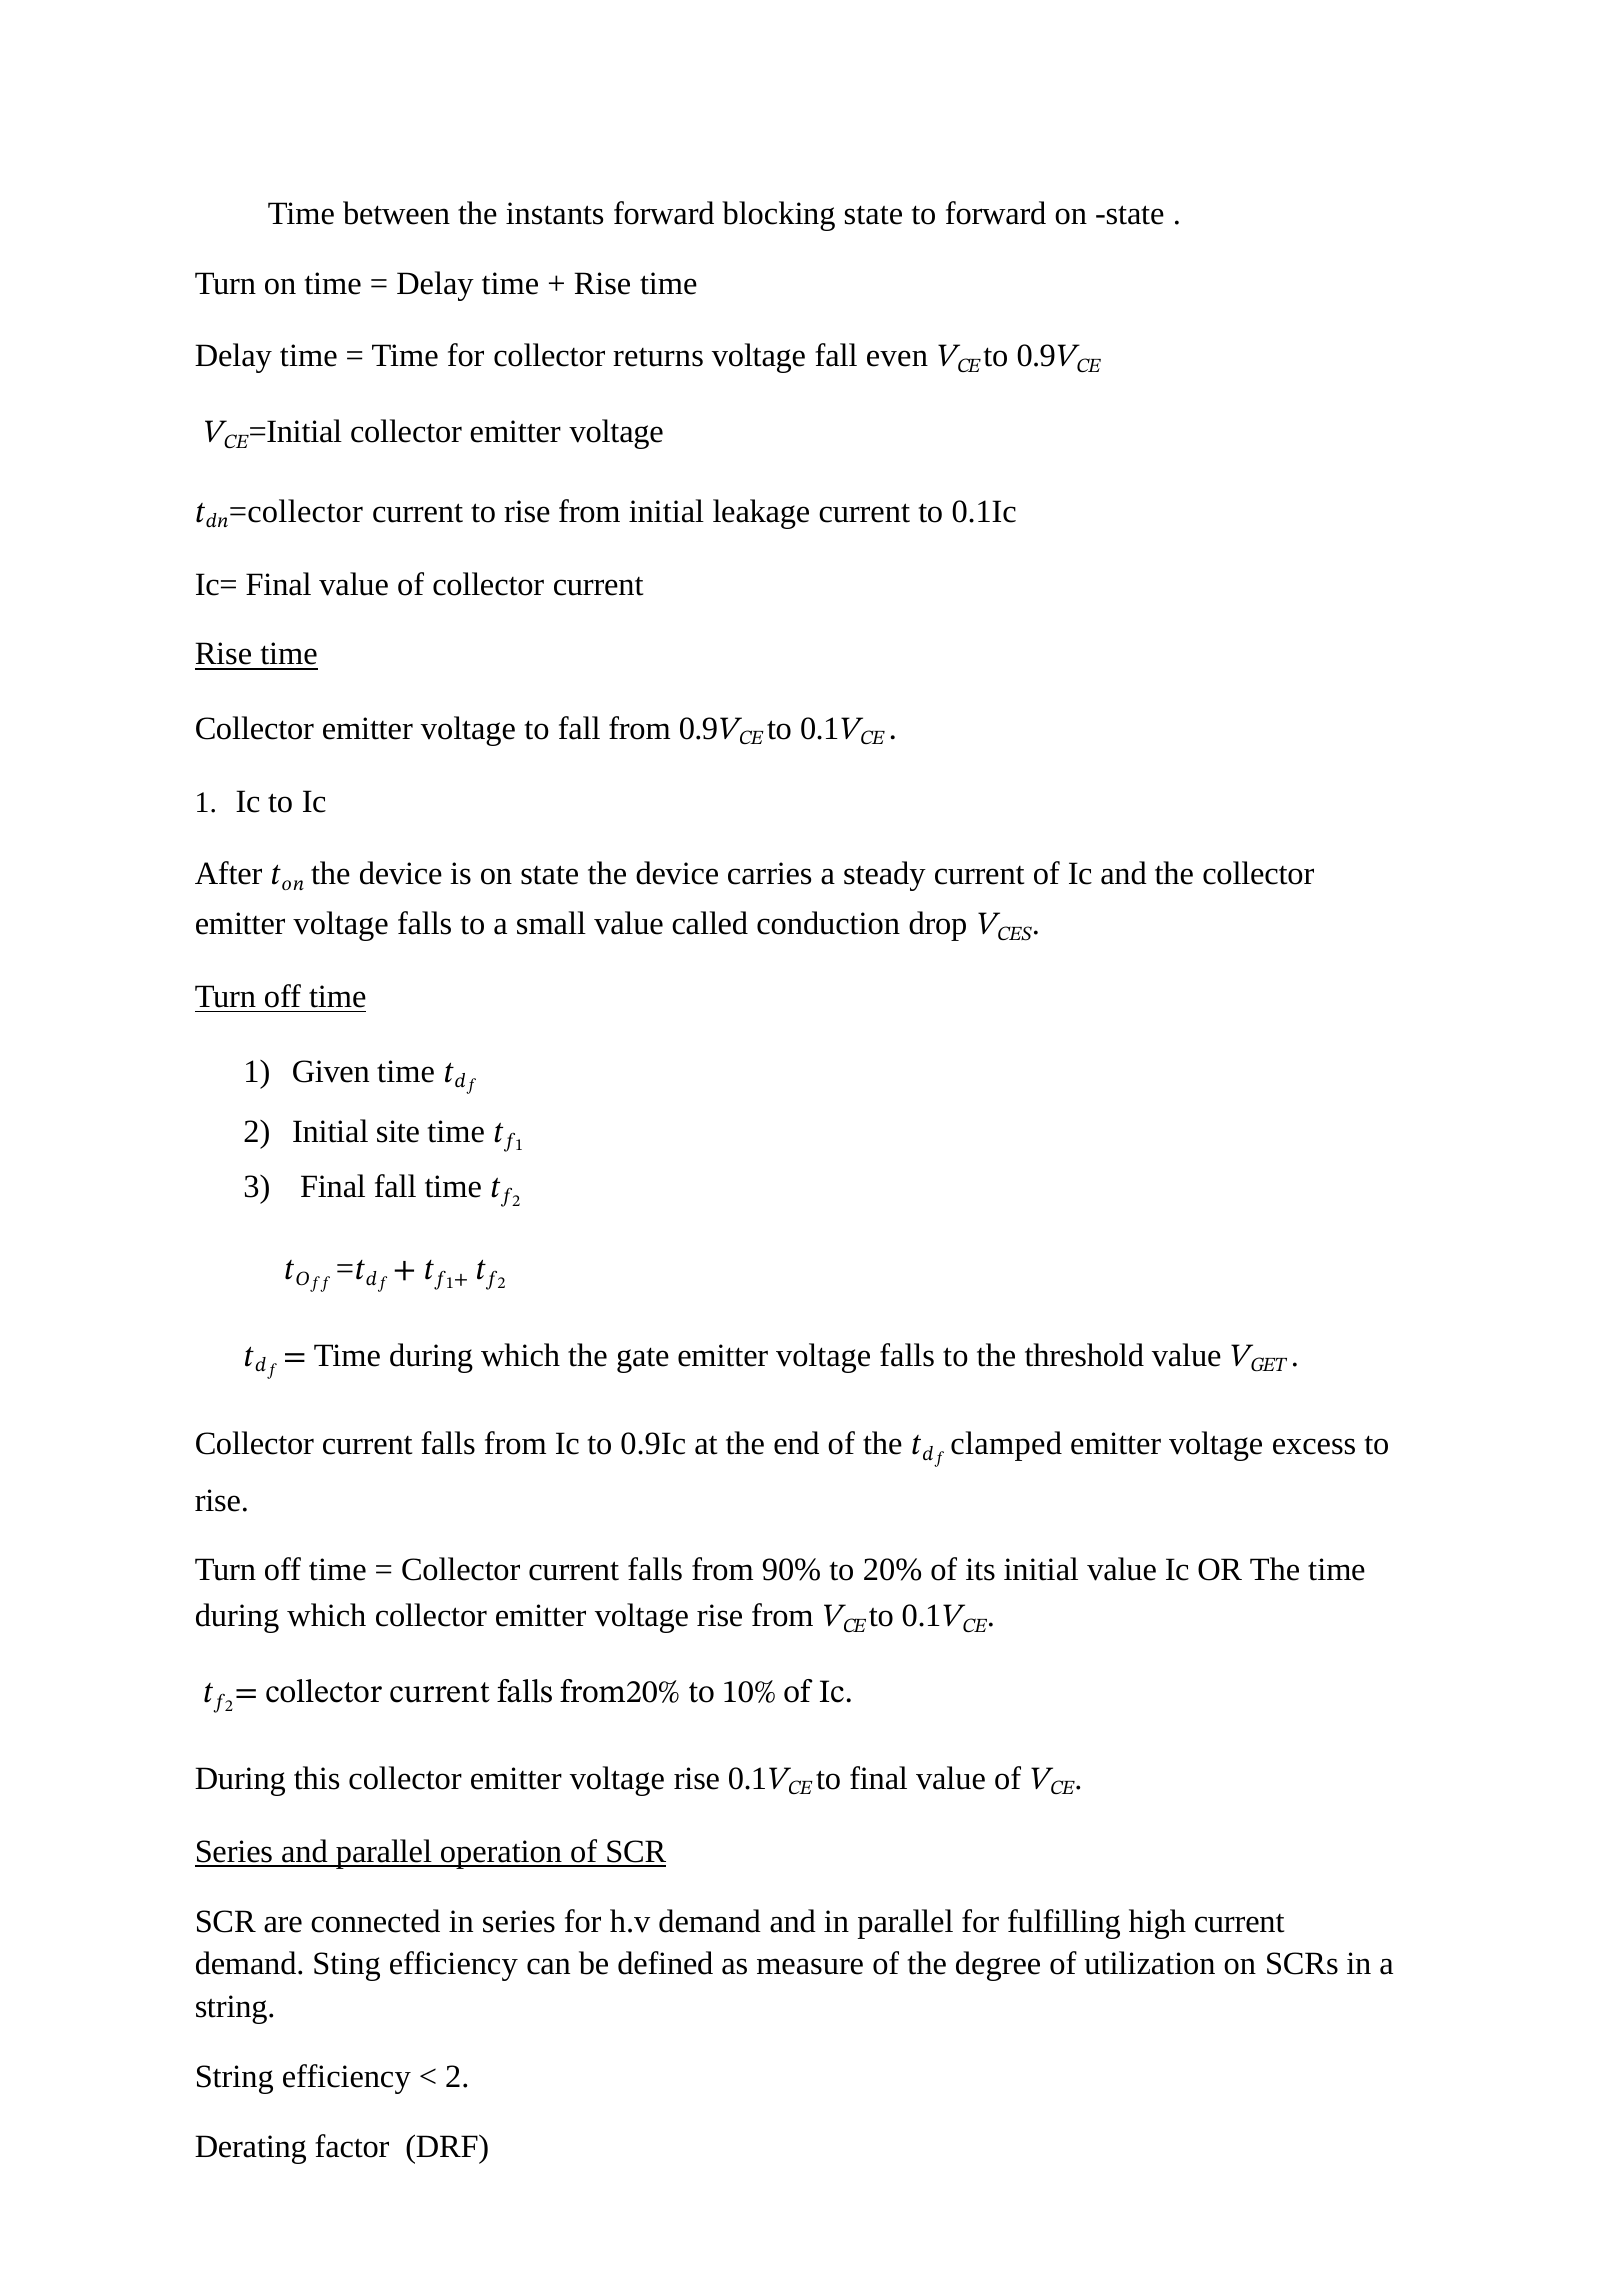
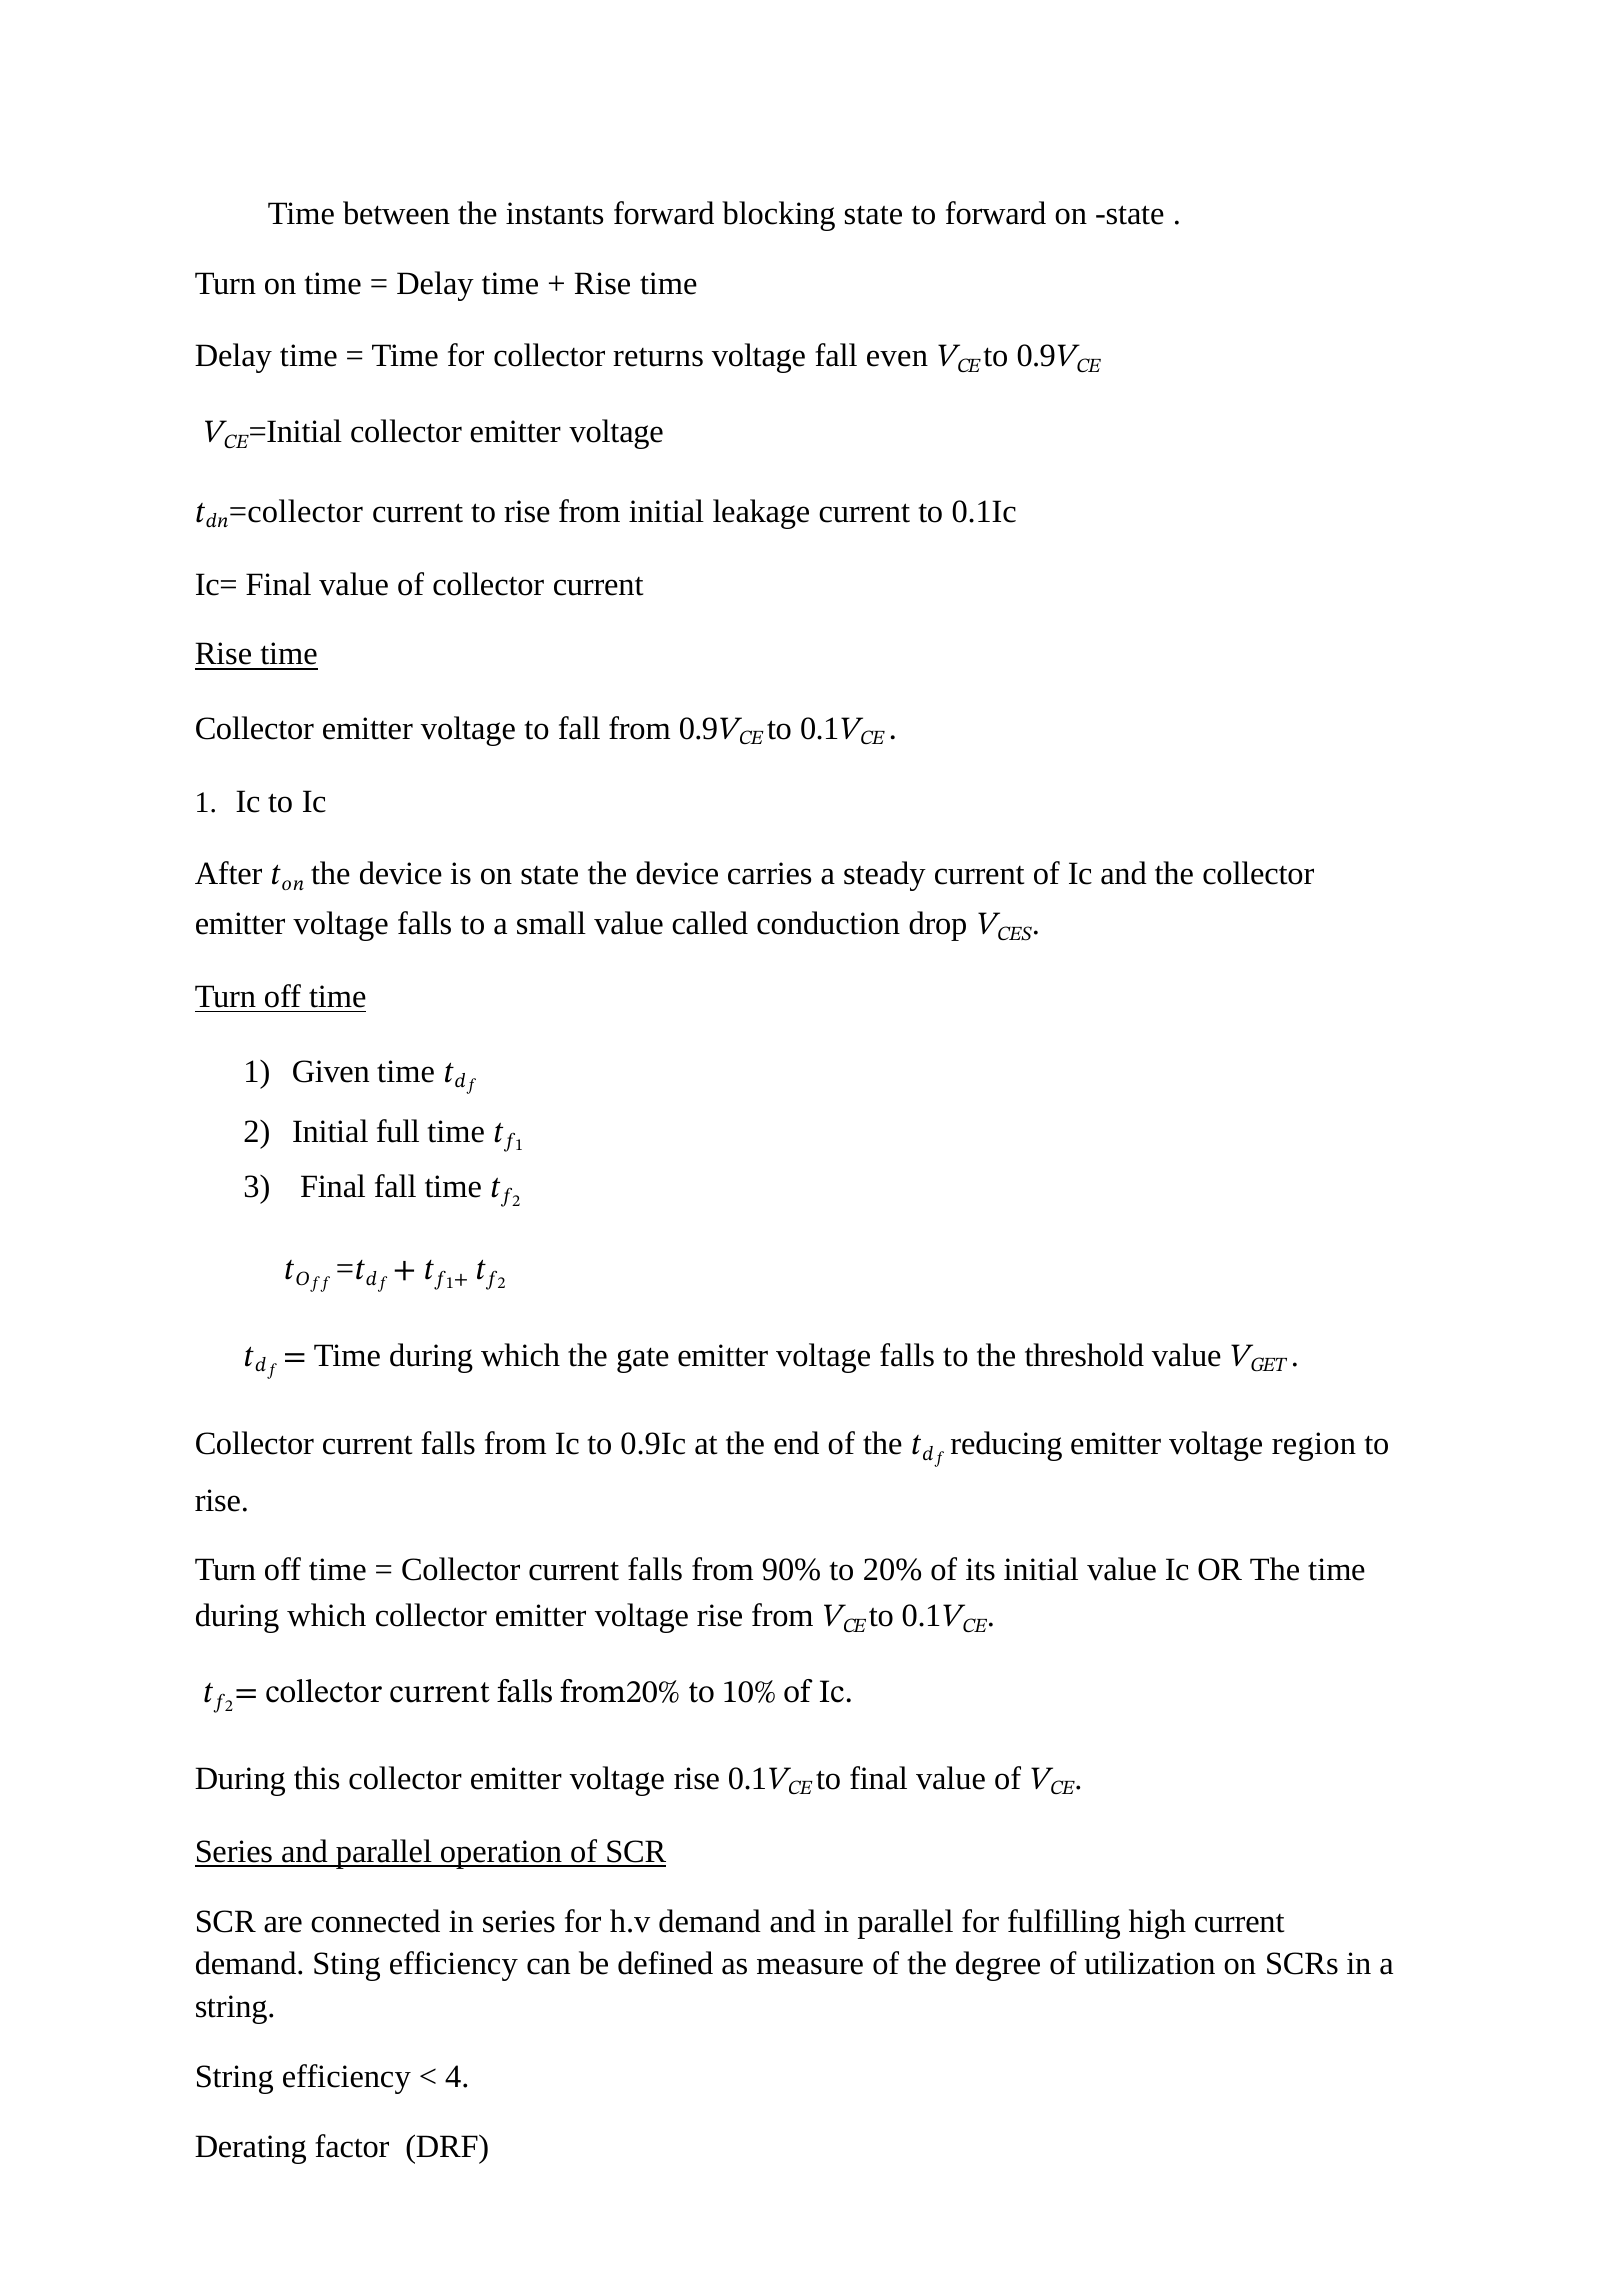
site: site -> full
clamped: clamped -> reducing
excess: excess -> region
2 at (457, 2077): 2 -> 4
